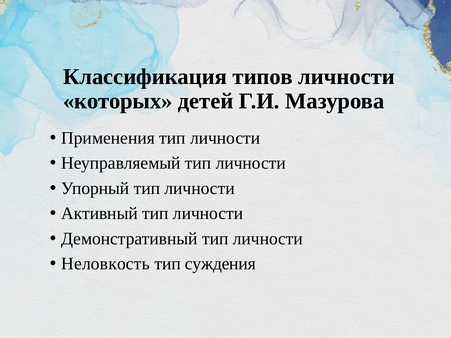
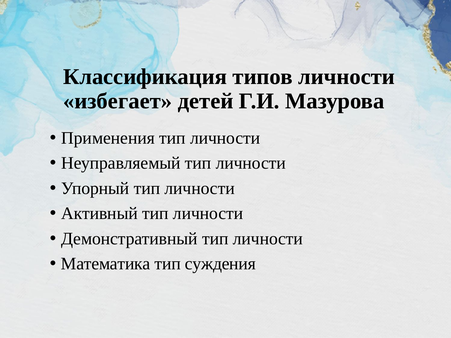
которых: которых -> избегает
Неловкость: Неловкость -> Математика
